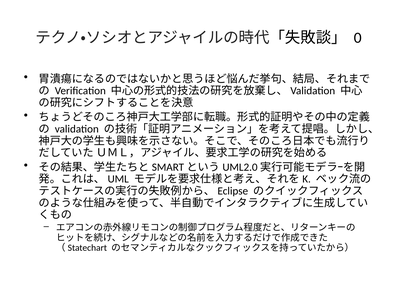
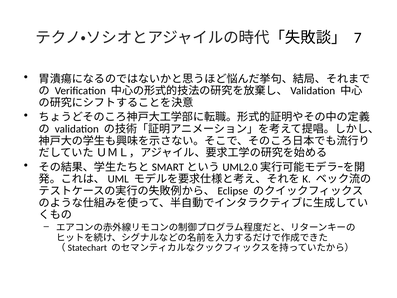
0: 0 -> 7
